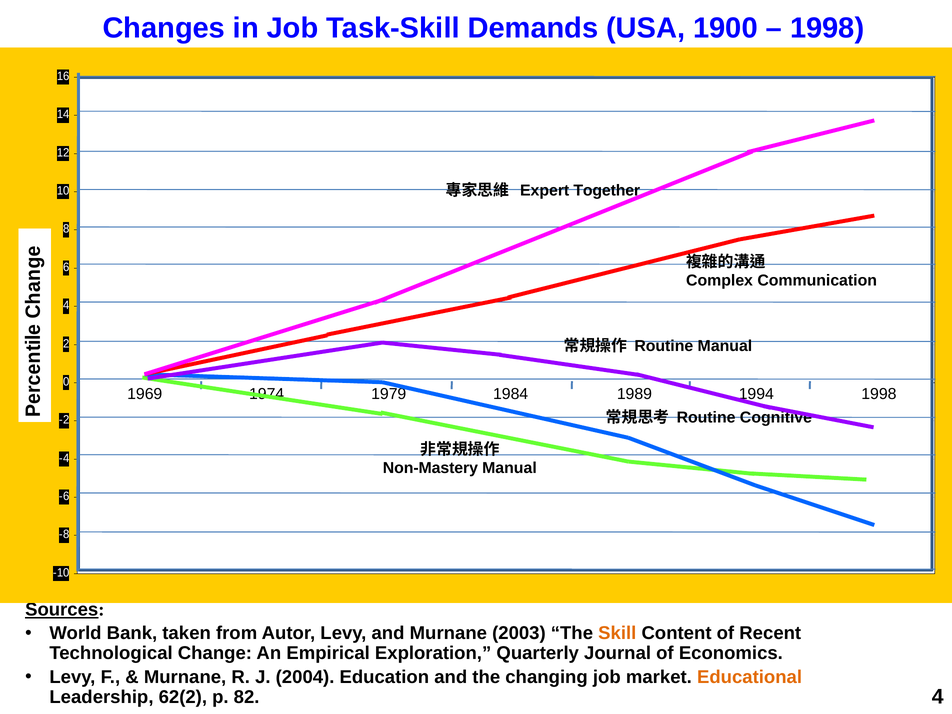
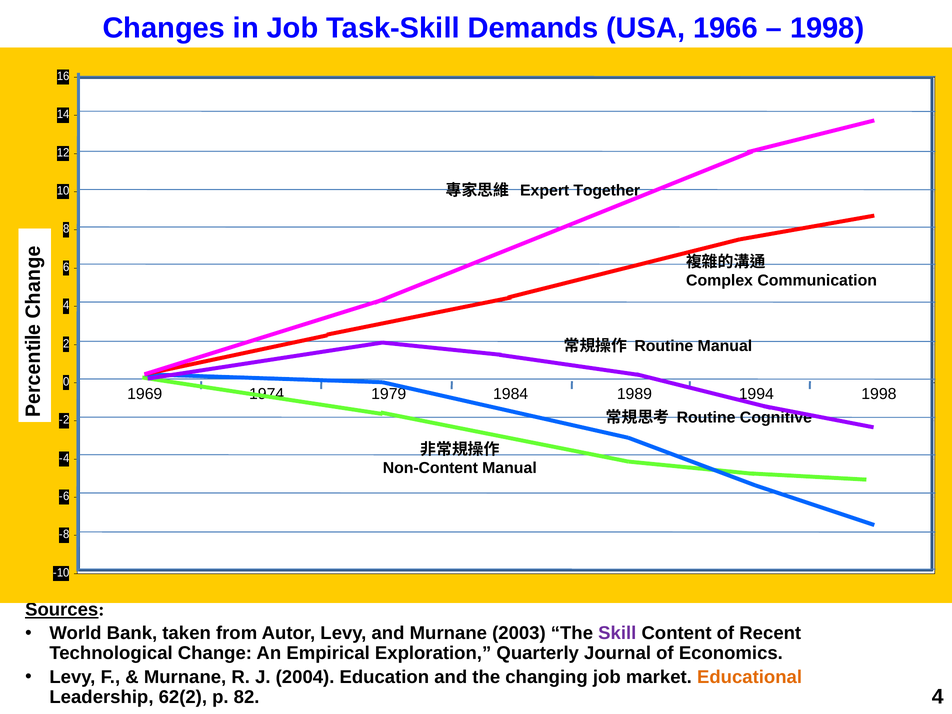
1900: 1900 -> 1966
Non-Mastery: Non-Mastery -> Non-Content
Skill colour: orange -> purple
